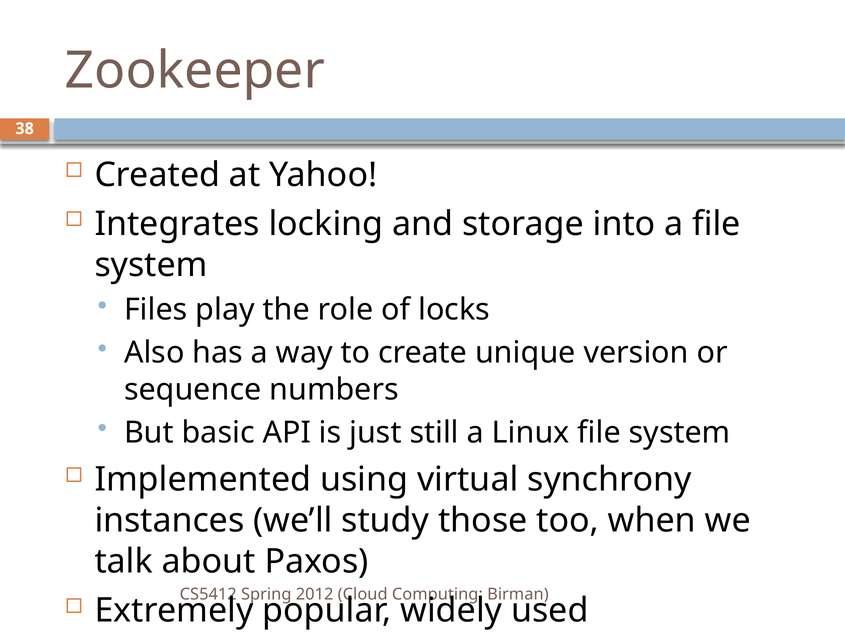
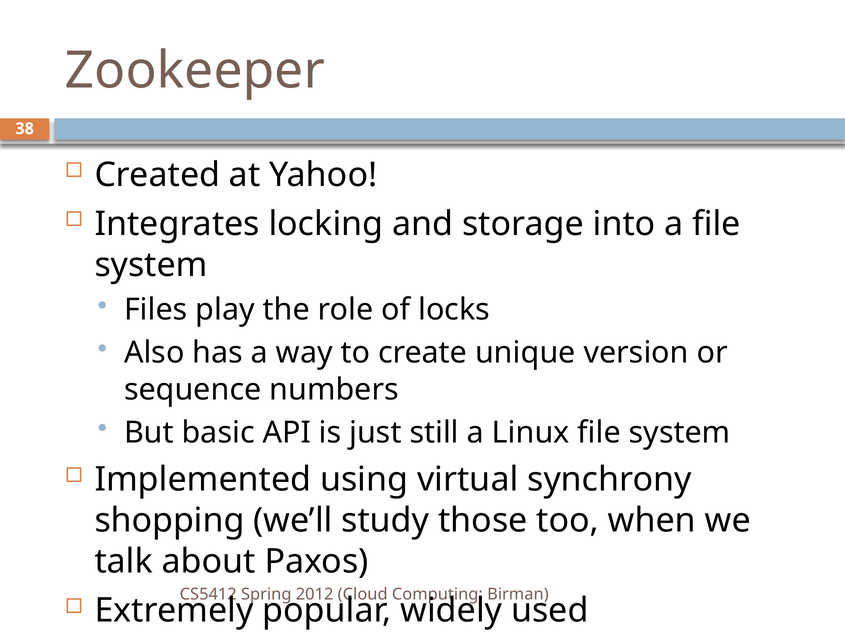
instances: instances -> shopping
